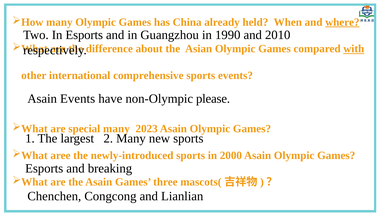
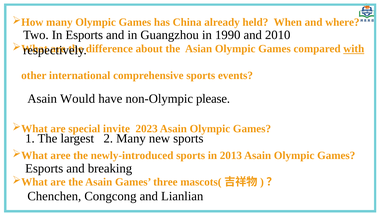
where underline: present -> none
Asain Events: Events -> Would
special many: many -> invite
2000: 2000 -> 2013
